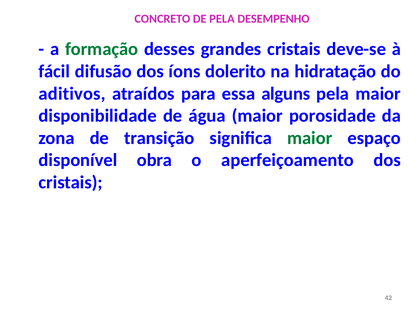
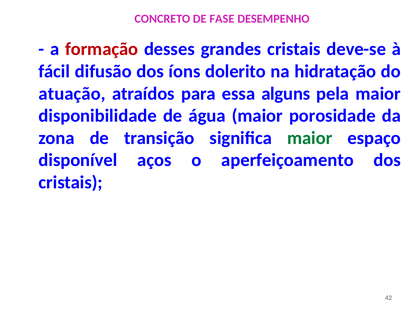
DE PELA: PELA -> FASE
formação colour: green -> red
aditivos: aditivos -> atuação
obra: obra -> aços
